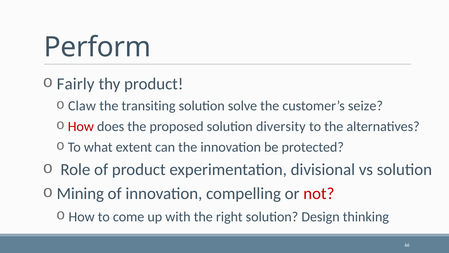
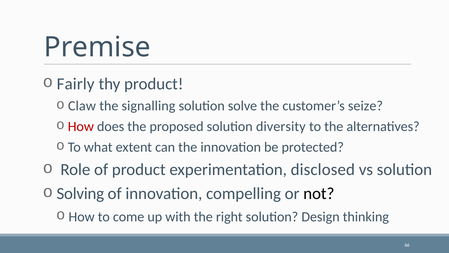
Perform: Perform -> Premise
transiting: transiting -> signalling
divisional: divisional -> disclosed
Mining: Mining -> Solving
not colour: red -> black
